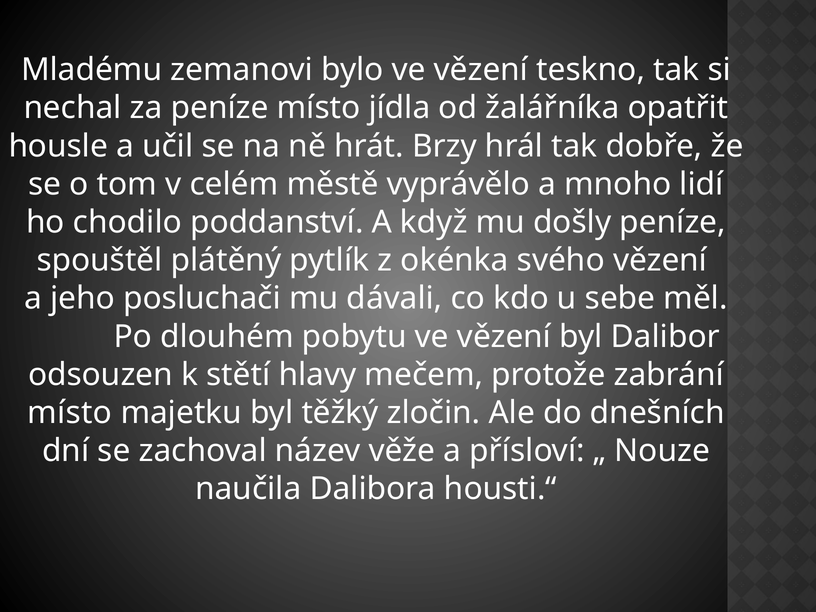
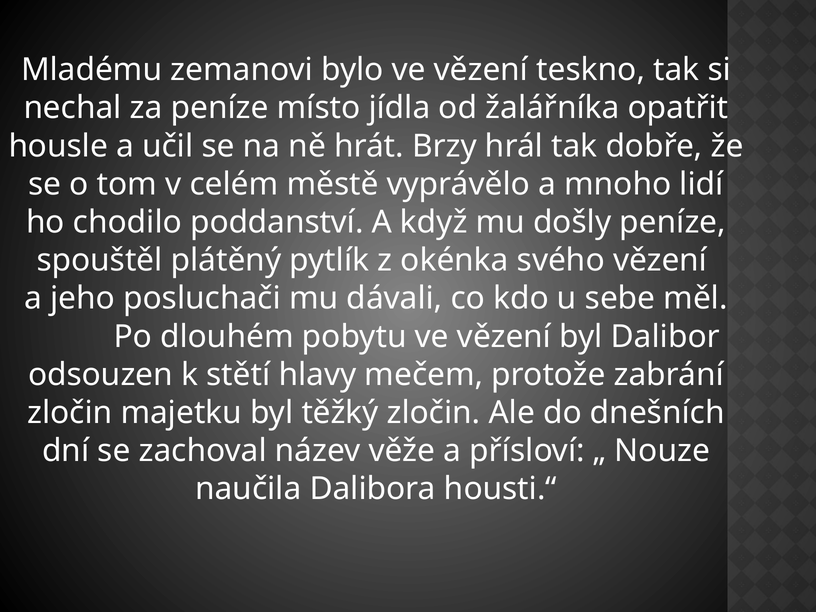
místo at (70, 413): místo -> zločin
